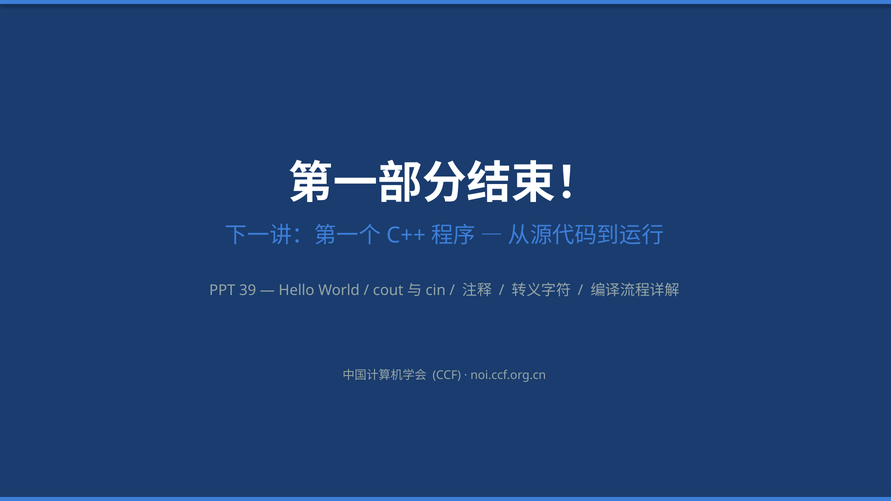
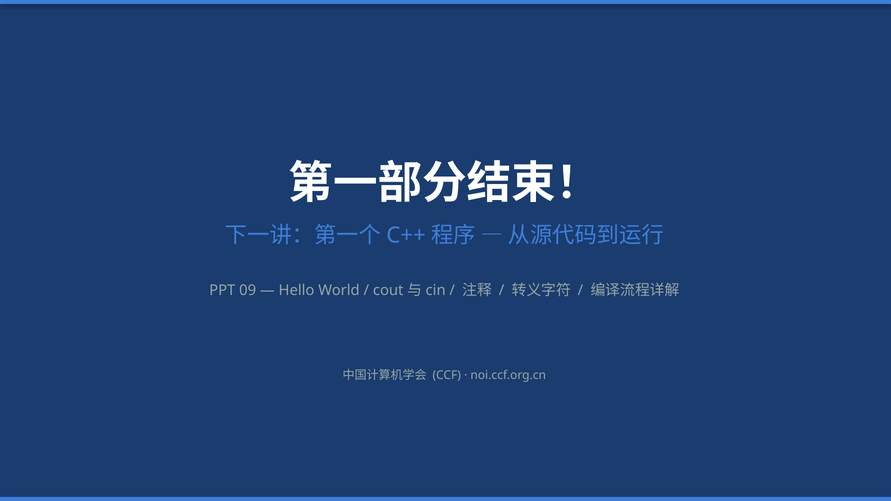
39: 39 -> 09
